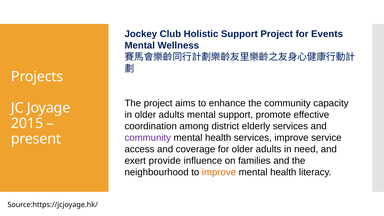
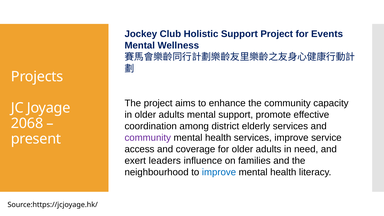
2015: 2015 -> 2068
provide: provide -> leaders
improve at (219, 172) colour: orange -> blue
